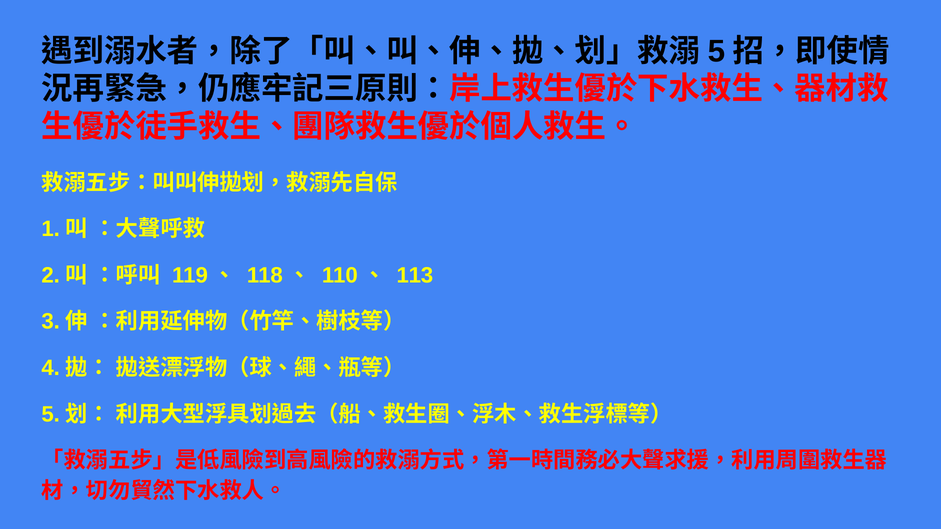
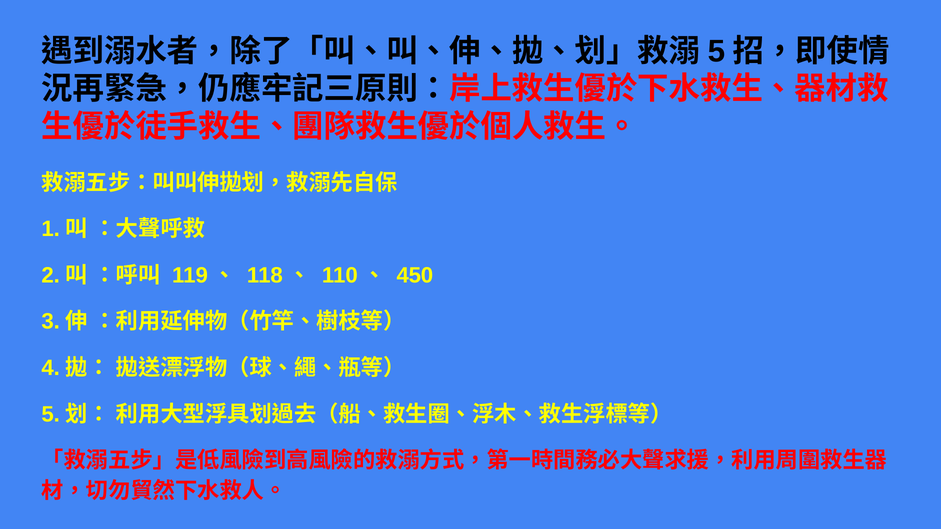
113: 113 -> 450
